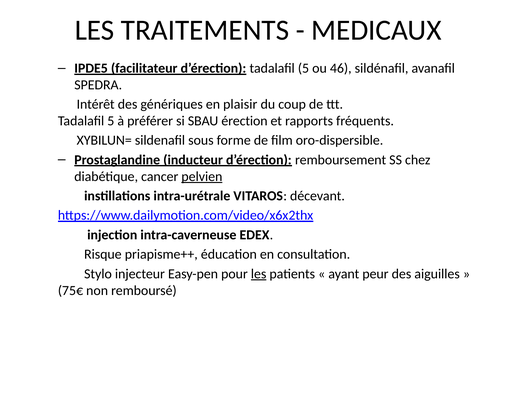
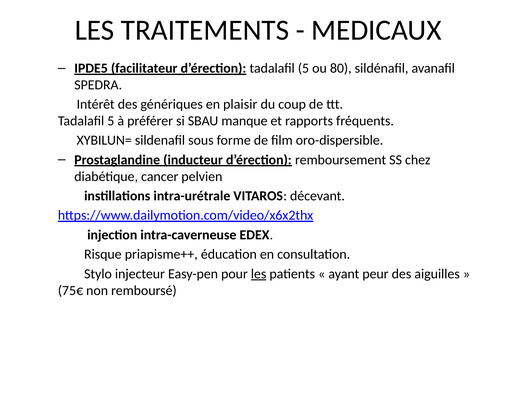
46: 46 -> 80
érection: érection -> manque
pelvien underline: present -> none
